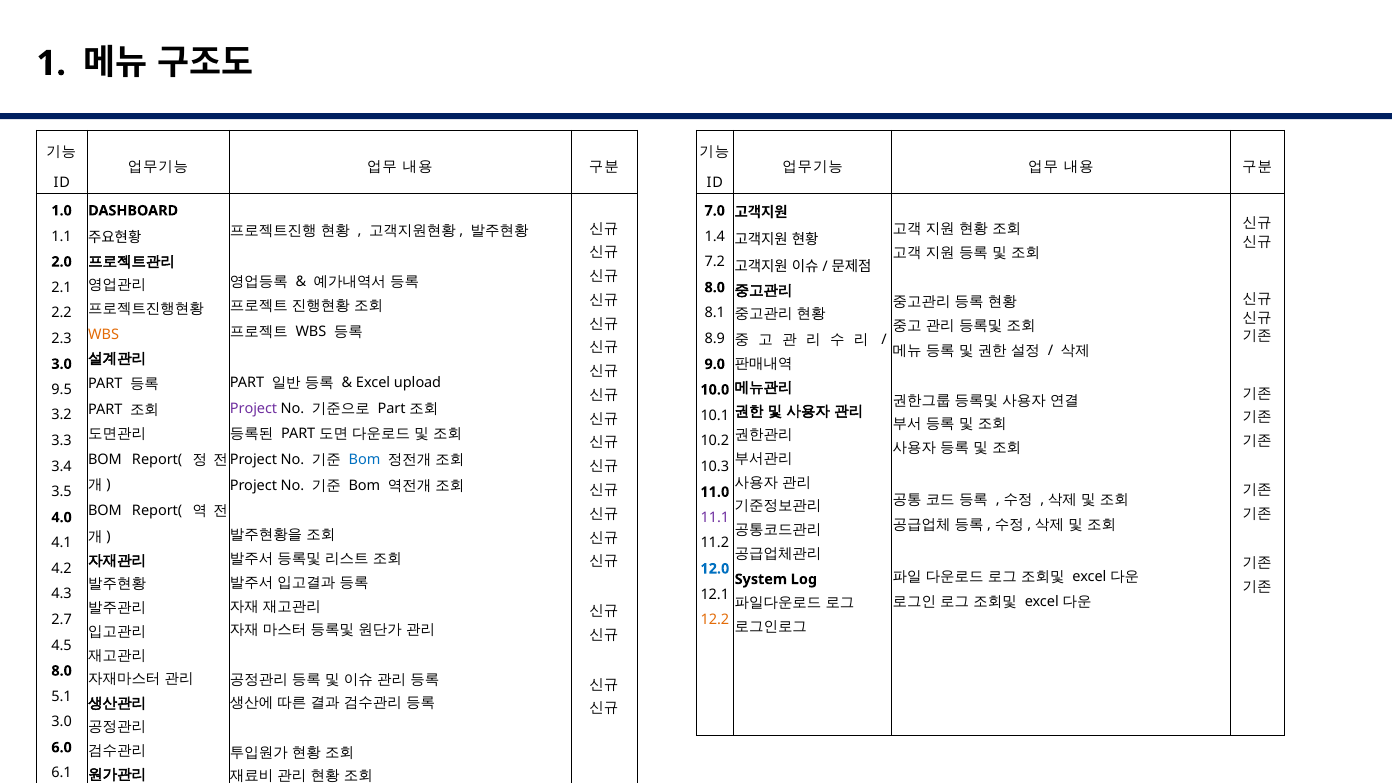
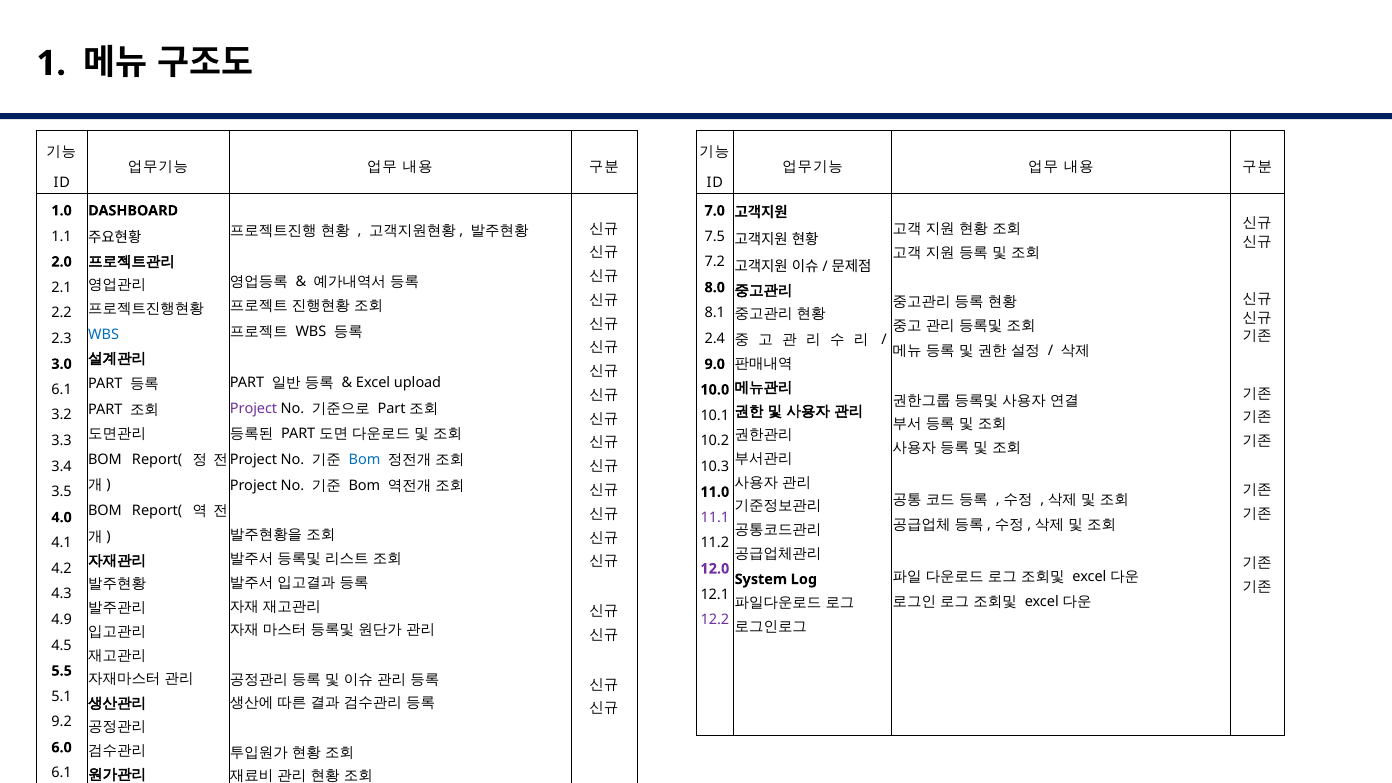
1.4: 1.4 -> 7.5
WBS at (104, 335) colour: orange -> blue
8.9: 8.9 -> 2.4
9.5 at (62, 390): 9.5 -> 6.1
12.0 colour: blue -> purple
2.7: 2.7 -> 4.9
12.2 colour: orange -> purple
8.0 at (62, 671): 8.0 -> 5.5
3.0 at (62, 722): 3.0 -> 9.2
